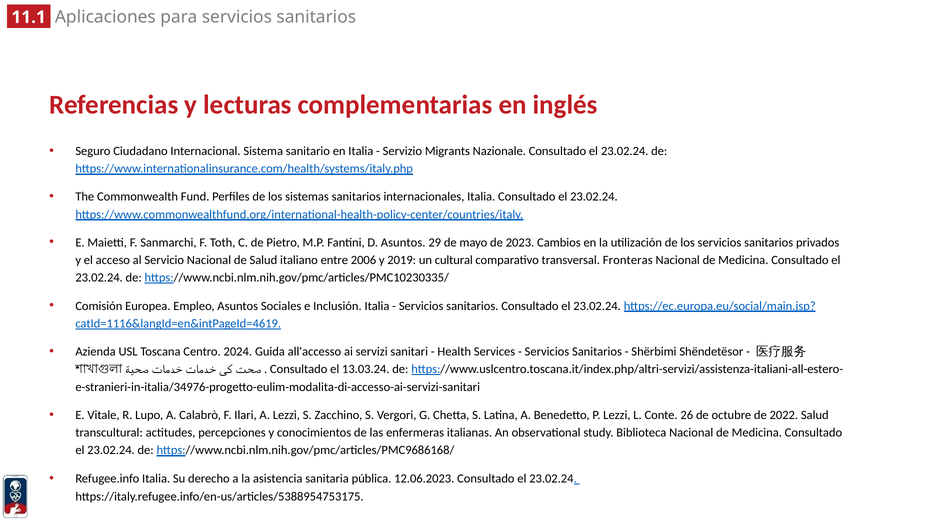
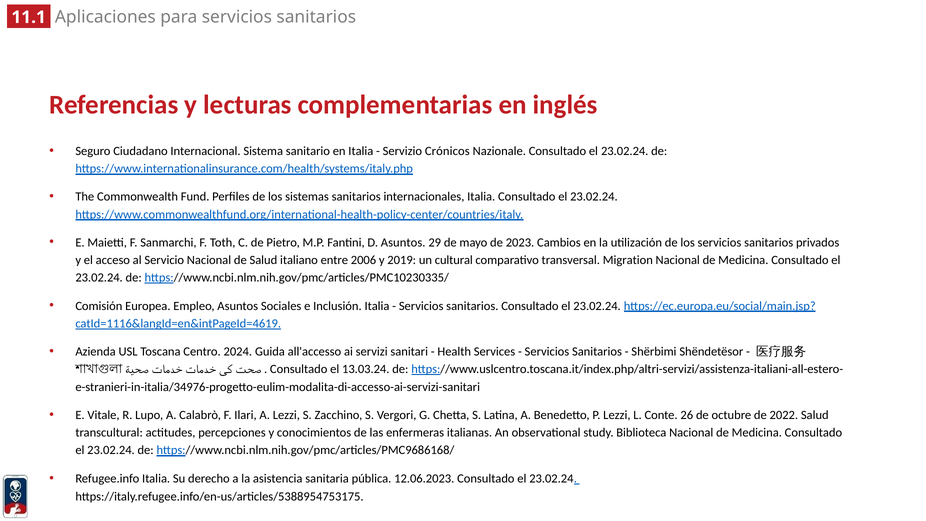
Migrants: Migrants -> Crónicos
Fronteras: Fronteras -> Migration
